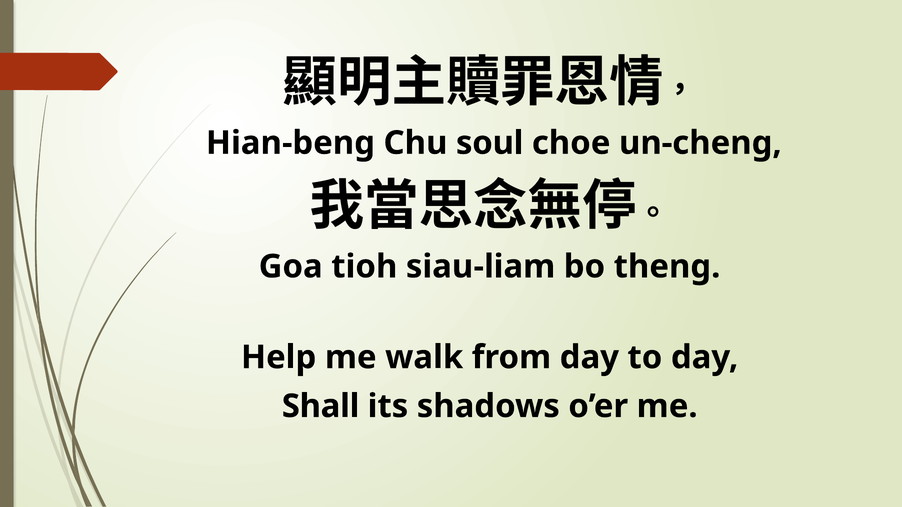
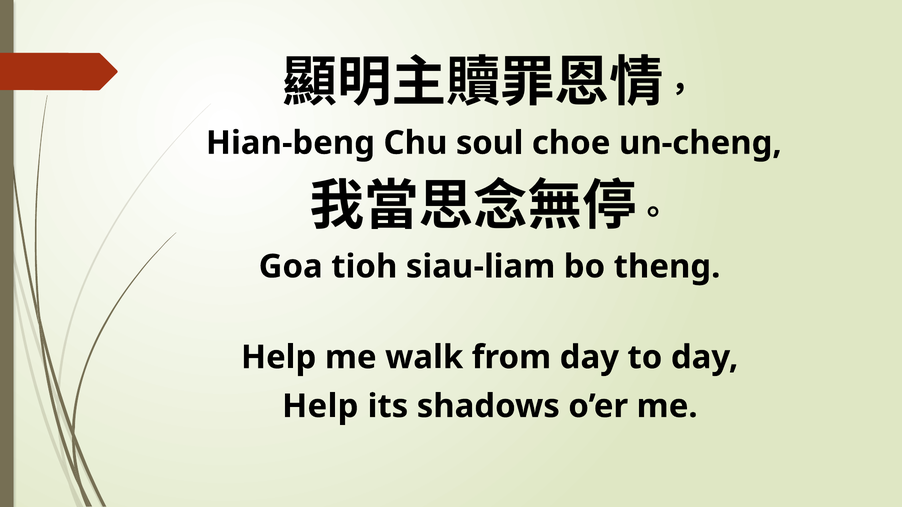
Shall at (321, 406): Shall -> Help
